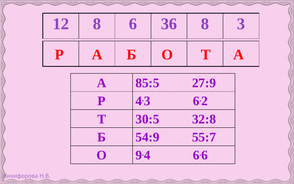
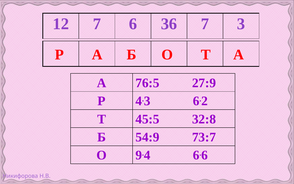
12 8: 8 -> 7
36 8: 8 -> 7
85:5: 85:5 -> 76:5
30:5: 30:5 -> 45:5
55:7: 55:7 -> 73:7
